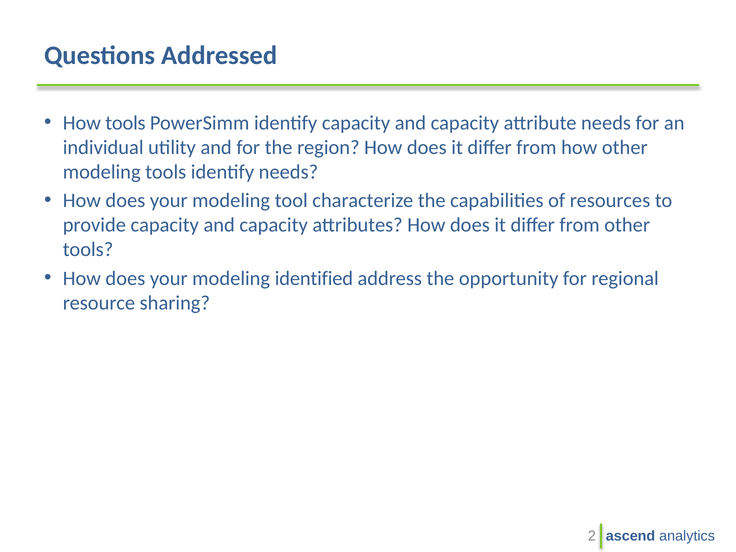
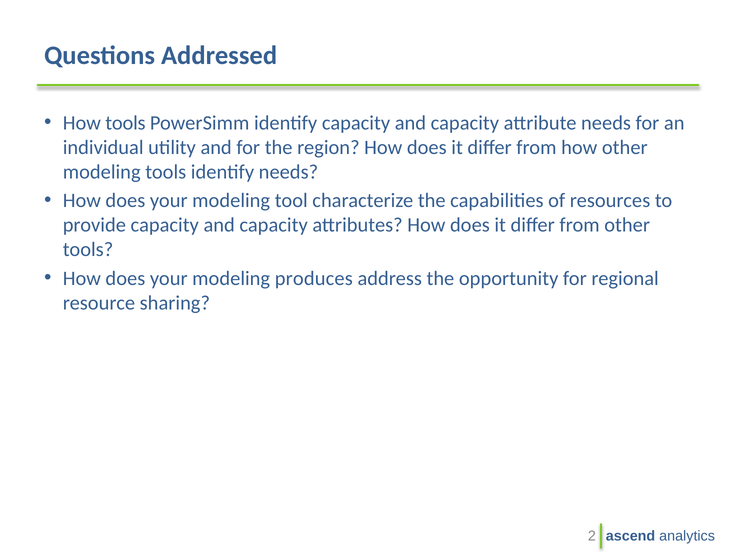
identified: identified -> produces
